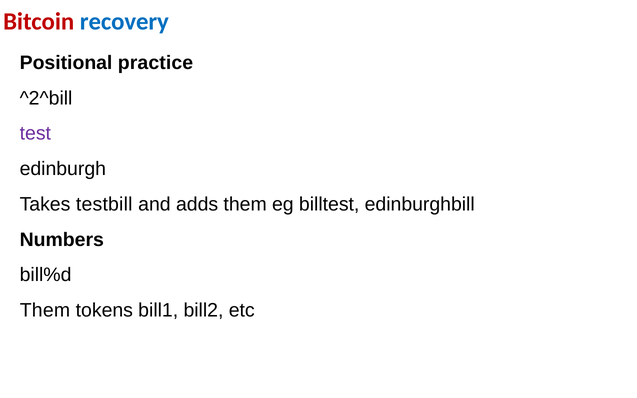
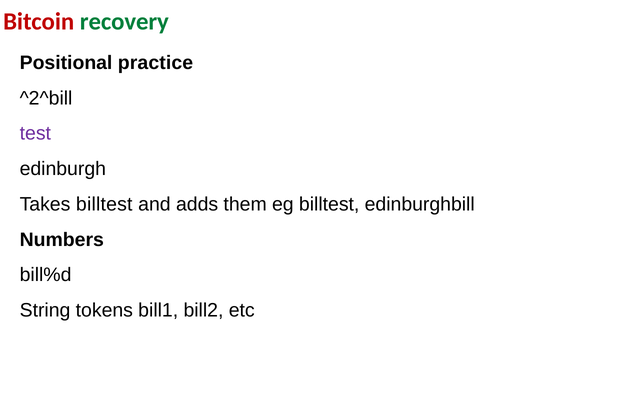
recovery colour: blue -> green
Takes testbill: testbill -> billtest
Them at (45, 310): Them -> String
